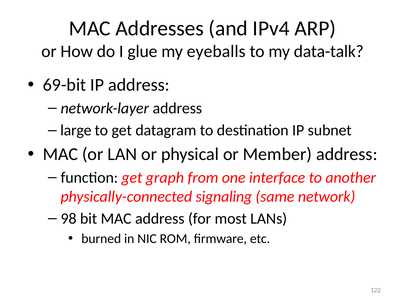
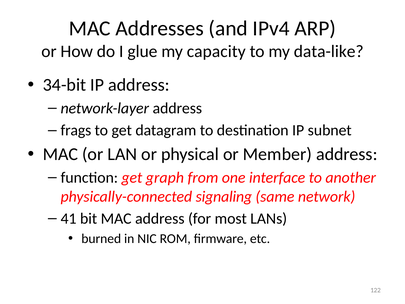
eyeballs: eyeballs -> capacity
data-talk: data-talk -> data-like
69-bit: 69-bit -> 34-bit
large: large -> frags
98: 98 -> 41
